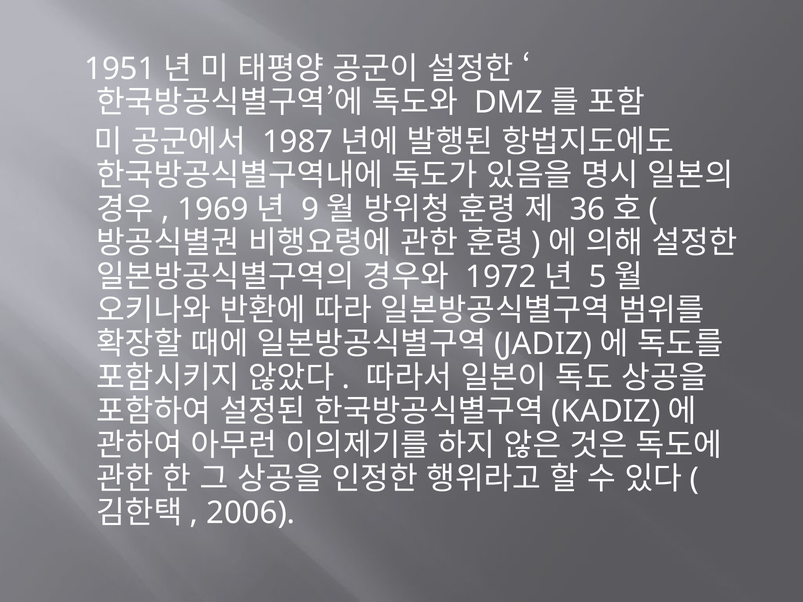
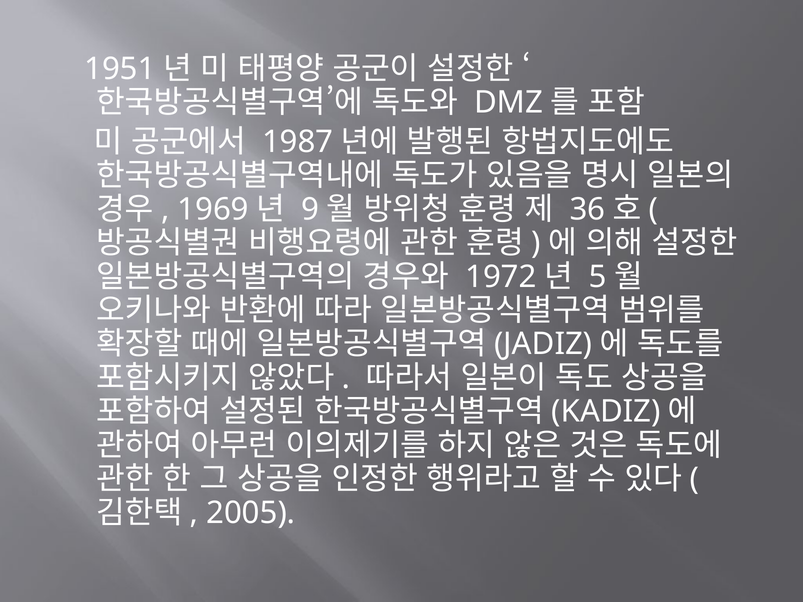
2006: 2006 -> 2005
